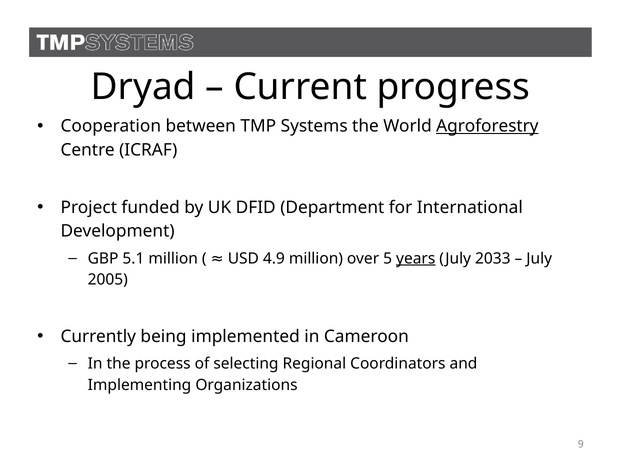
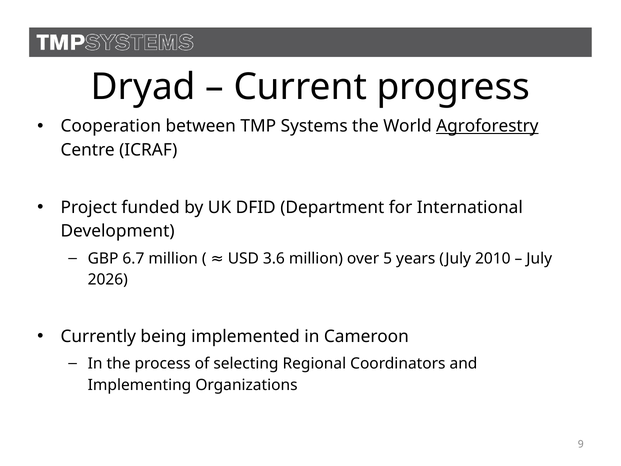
5.1: 5.1 -> 6.7
4.9: 4.9 -> 3.6
years underline: present -> none
2033: 2033 -> 2010
2005: 2005 -> 2026
